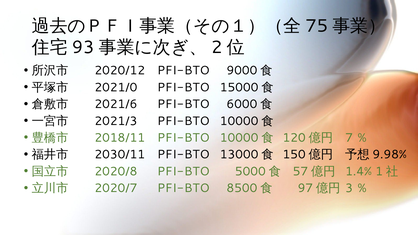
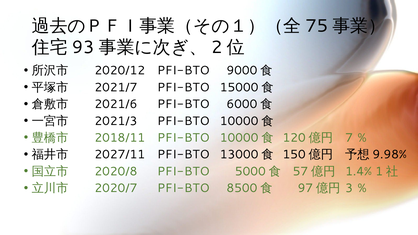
2021/0: 2021/0 -> 2021/7
2030/11: 2030/11 -> 2027/11
